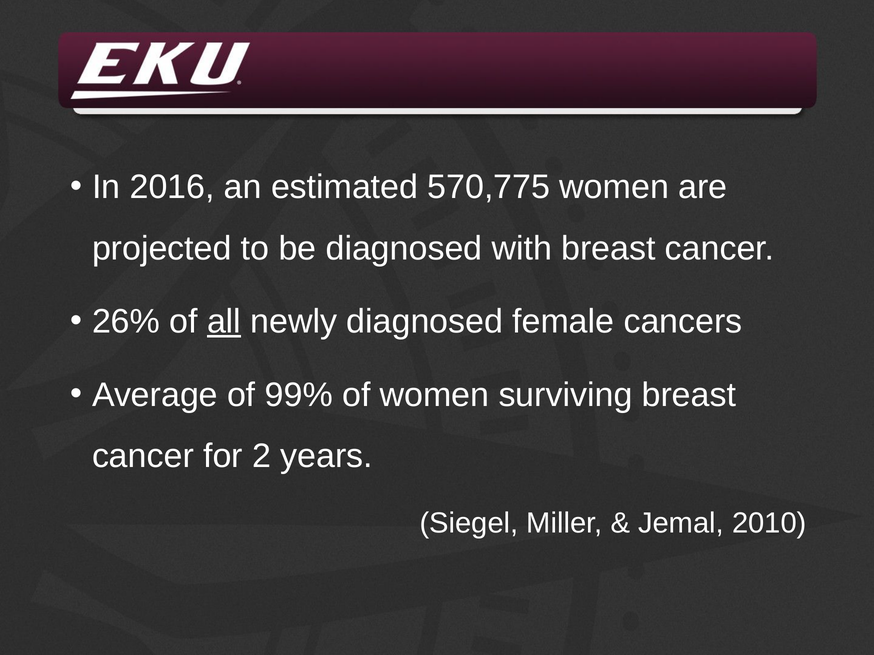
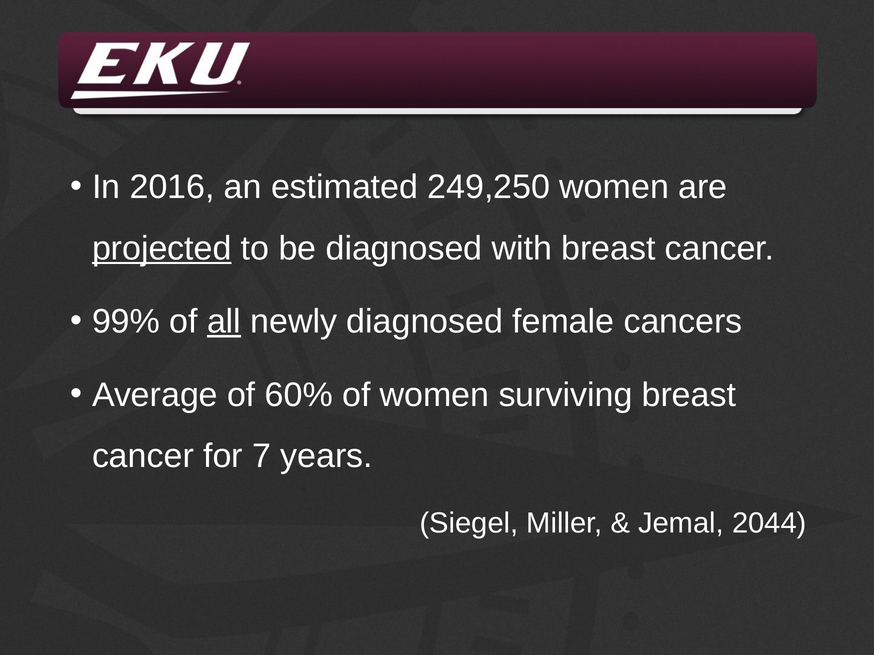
570,775: 570,775 -> 249,250
projected underline: none -> present
26%: 26% -> 99%
99%: 99% -> 60%
2: 2 -> 7
2010: 2010 -> 2044
